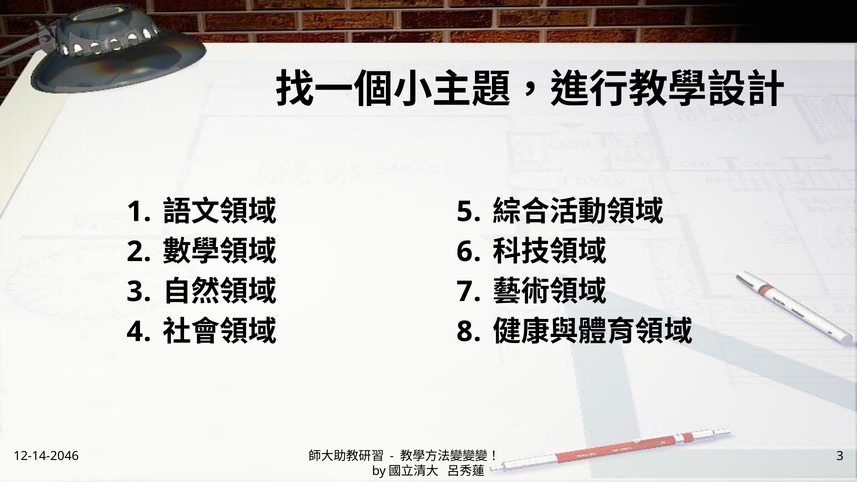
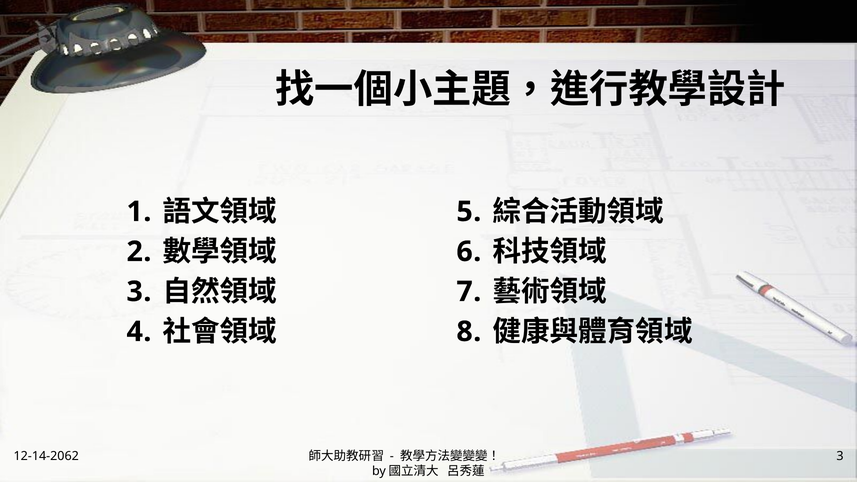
12-14-2046: 12-14-2046 -> 12-14-2062
